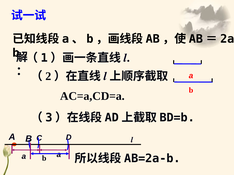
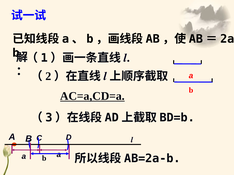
AC=a,CD=a underline: none -> present
